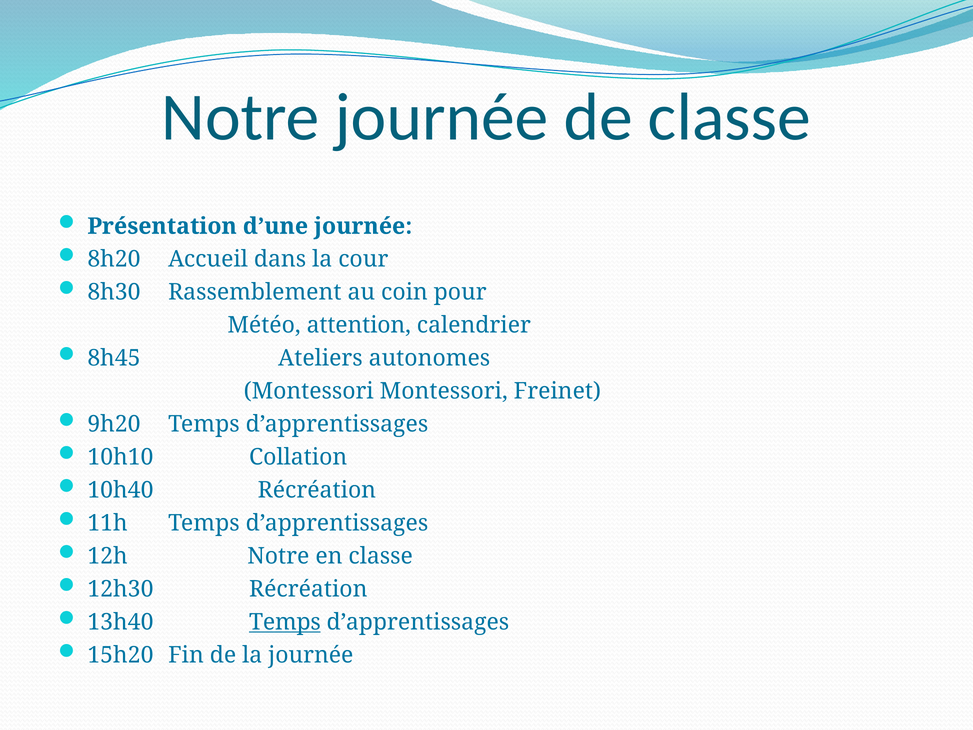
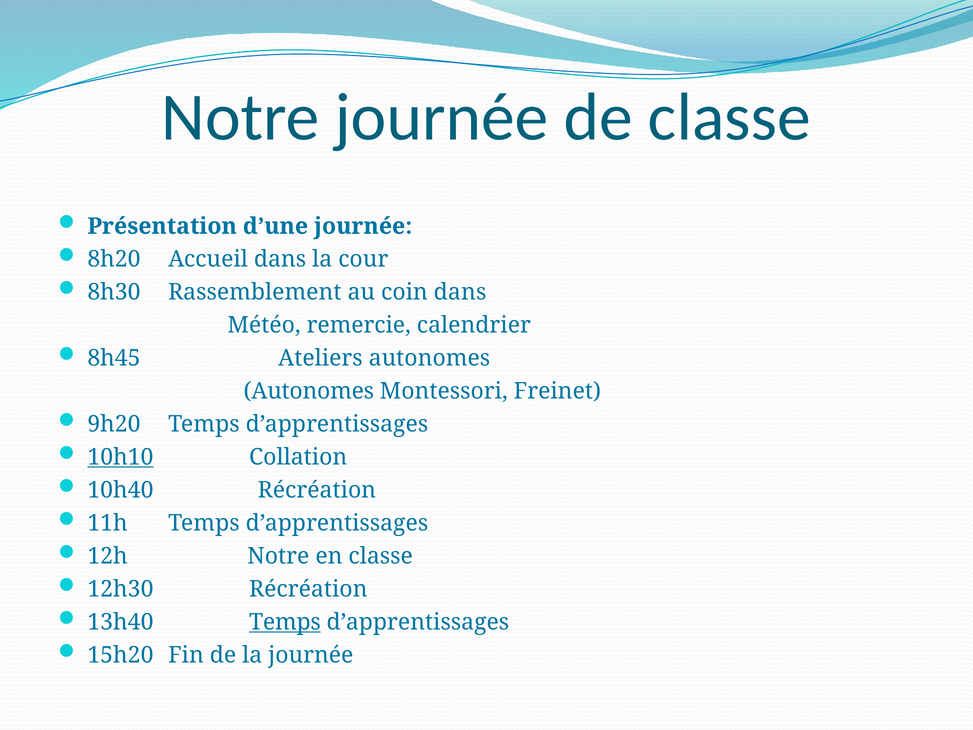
coin pour: pour -> dans
attention: attention -> remercie
Montessori at (309, 391): Montessori -> Autonomes
10h10 underline: none -> present
